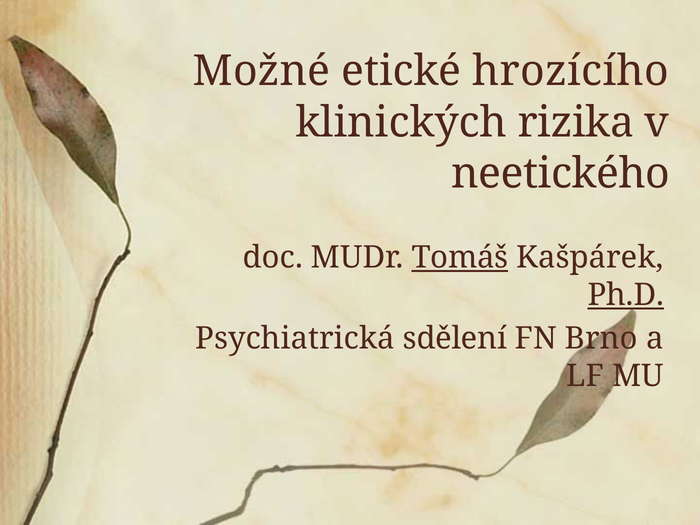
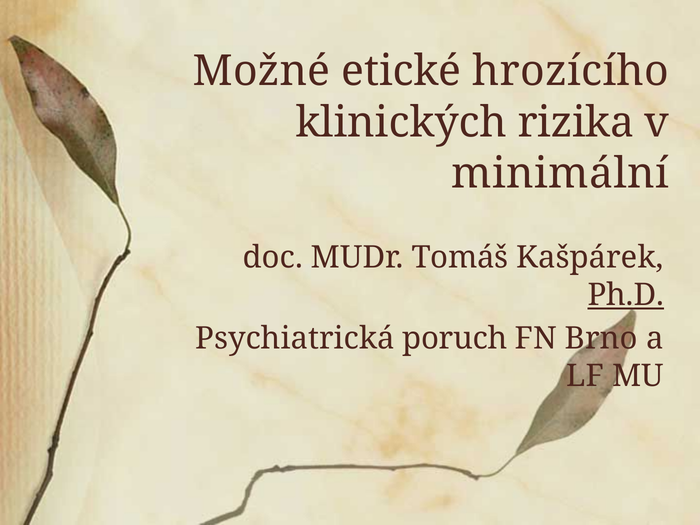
neetického: neetického -> minimální
Tomáš underline: present -> none
sdělení: sdělení -> poruch
